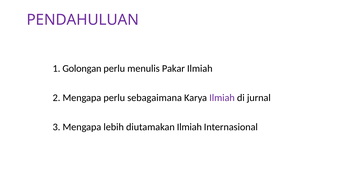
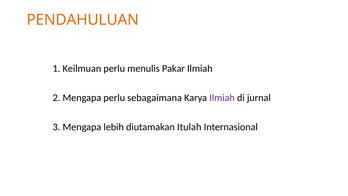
PENDAHULUAN colour: purple -> orange
Golongan: Golongan -> Keilmuan
diutamakan Ilmiah: Ilmiah -> Itulah
